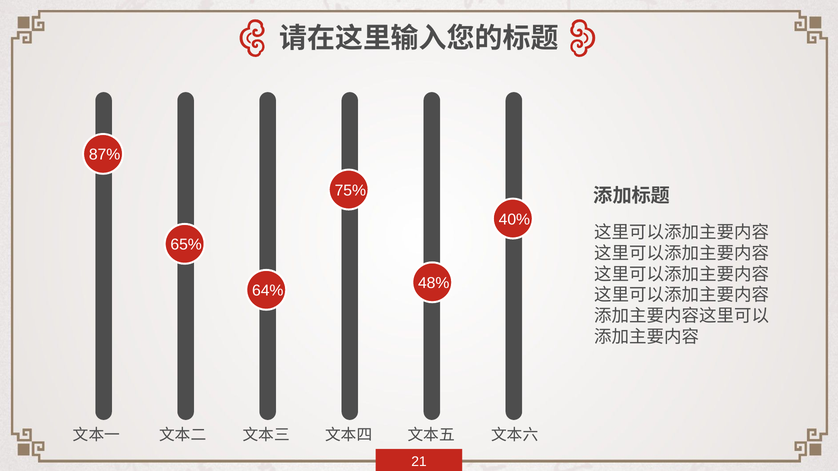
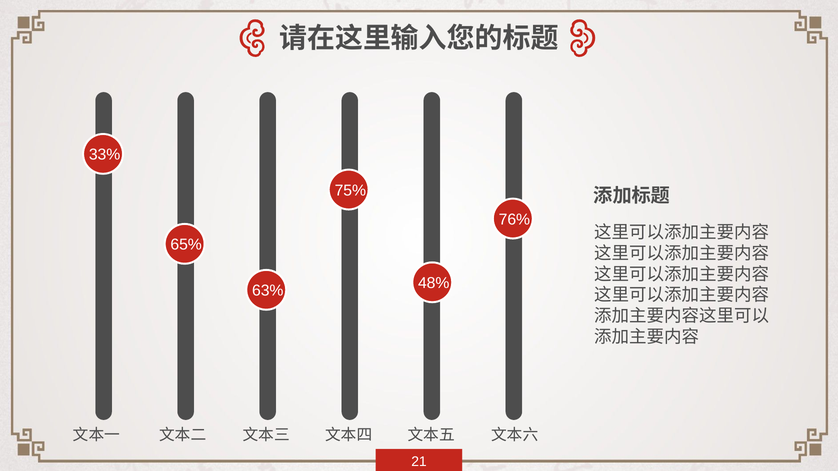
87%: 87% -> 33%
40%: 40% -> 76%
64%: 64% -> 63%
